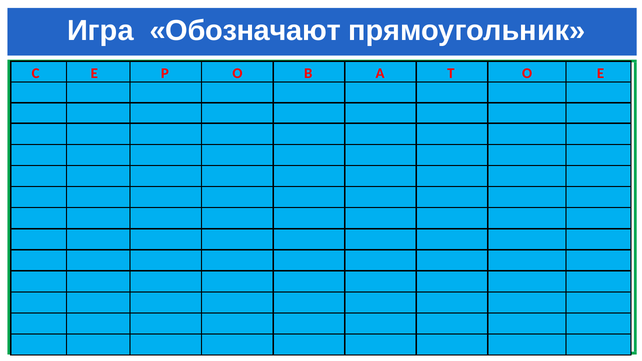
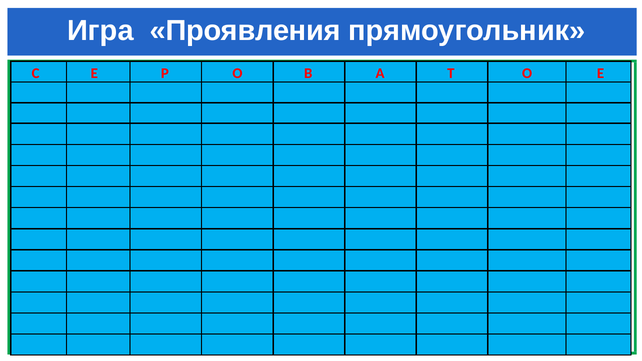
Обозначают: Обозначают -> Проявления
